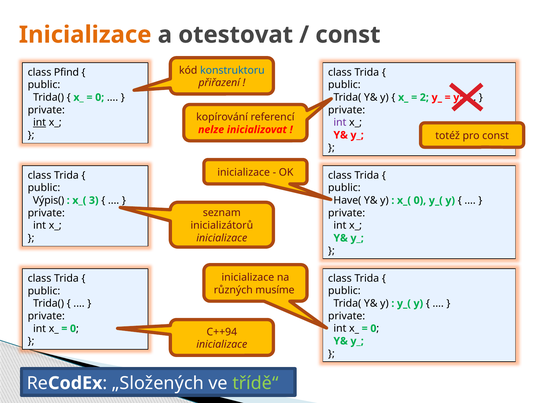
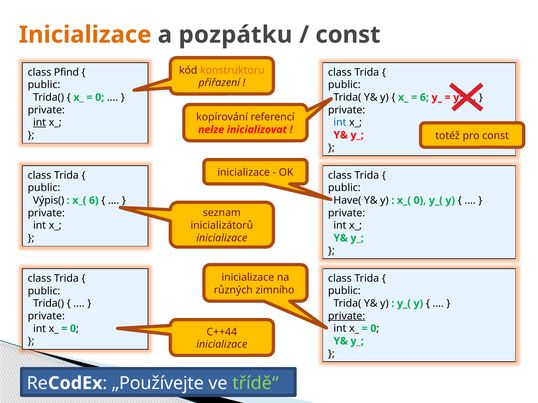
otestovat: otestovat -> pozpátku
konstruktoru colour: blue -> orange
2 at (424, 98): 2 -> 6
int at (340, 123) colour: purple -> blue
x_( 3: 3 -> 6
musíme: musíme -> zimního
private at (347, 316) underline: none -> present
C++94: C++94 -> C++44
„Složených: „Složených -> „Používejte
